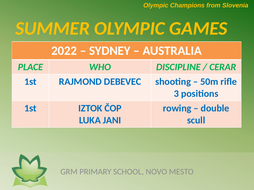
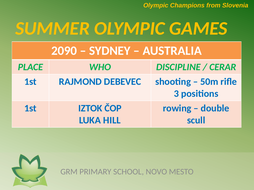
2022: 2022 -> 2090
JANI: JANI -> HILL
